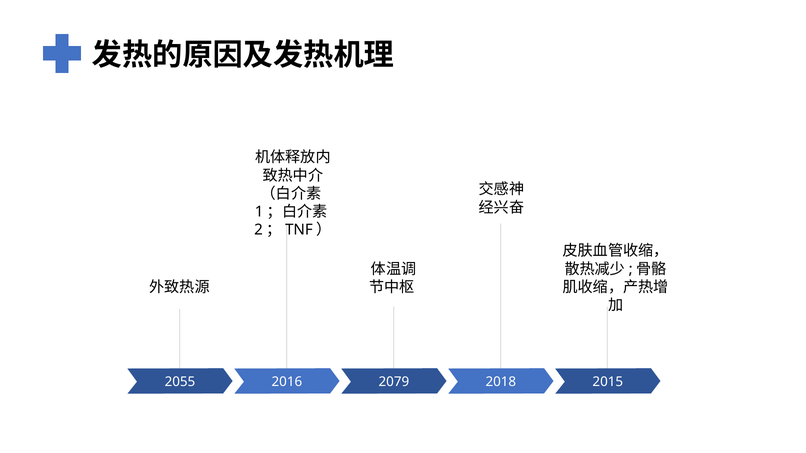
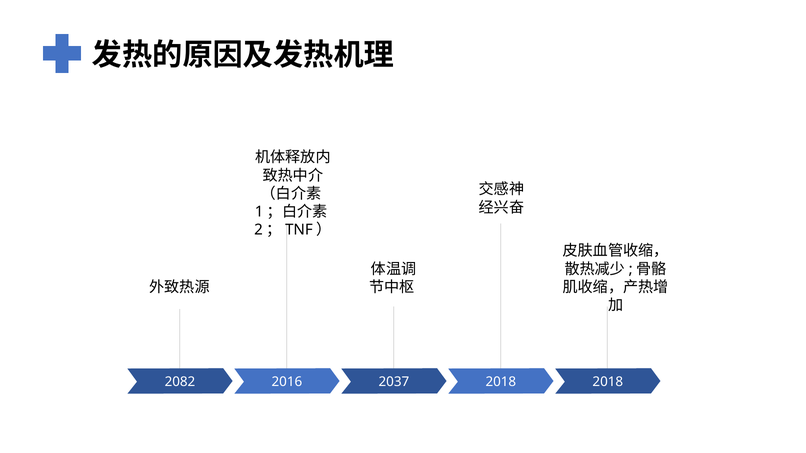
2055: 2055 -> 2082
2079: 2079 -> 2037
2018 2015: 2015 -> 2018
